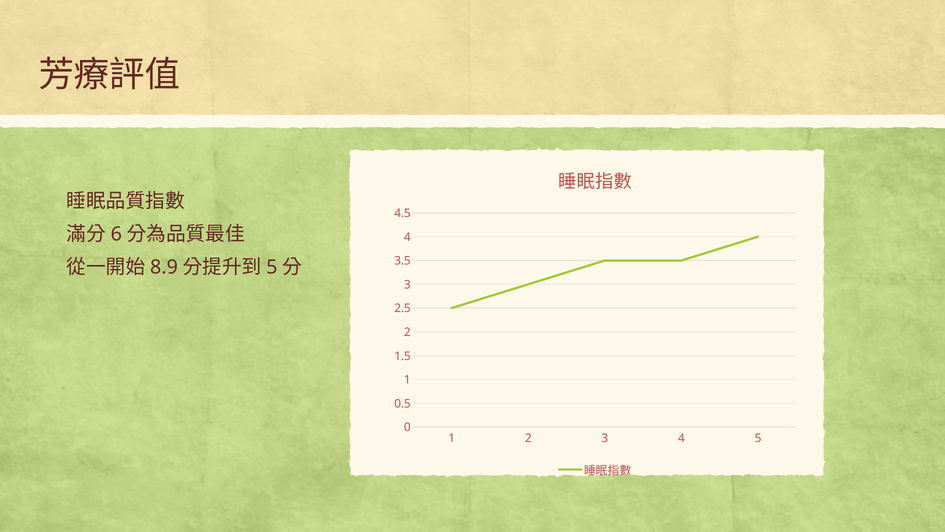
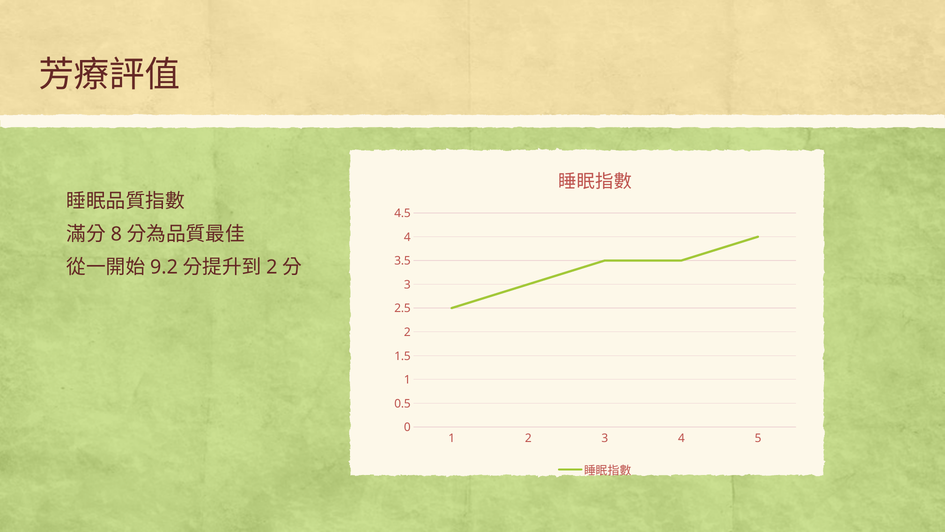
6: 6 -> 8
8.9: 8.9 -> 9.2
5 at (272, 267): 5 -> 2
